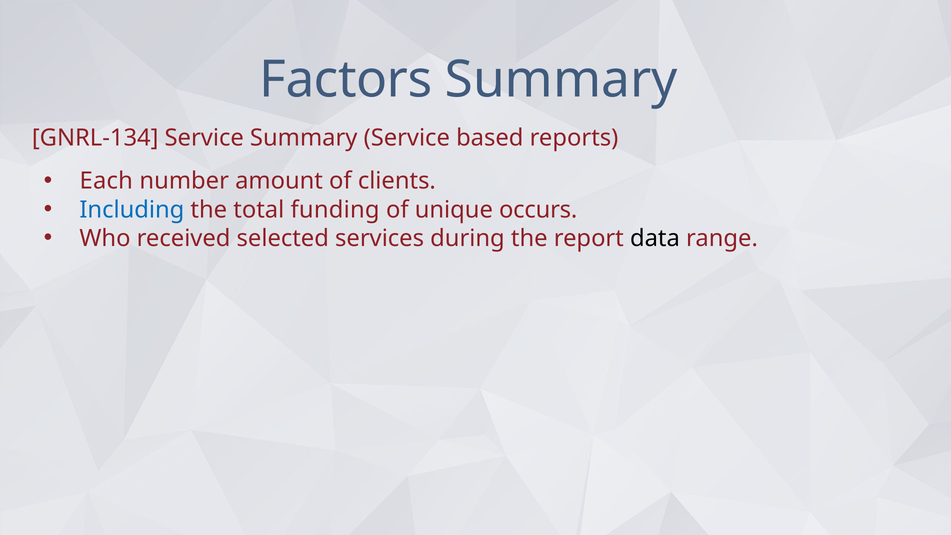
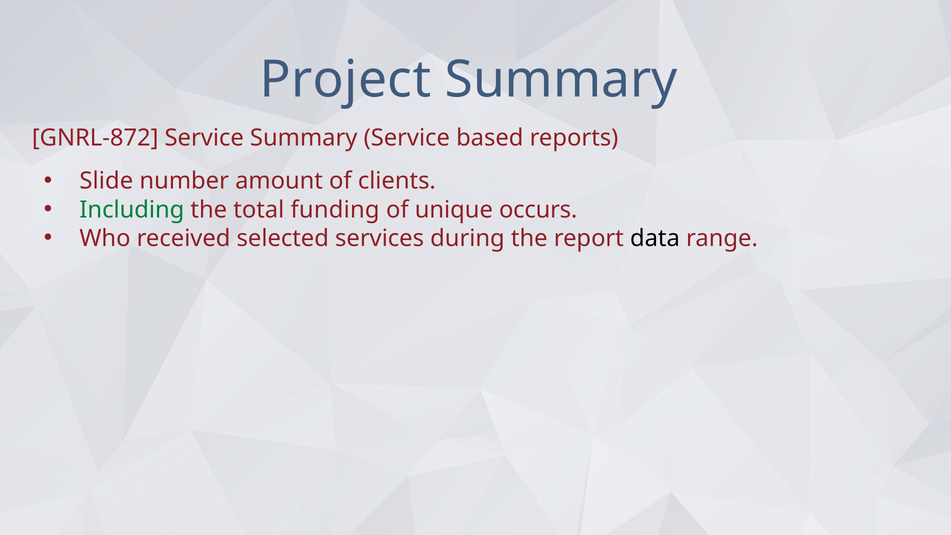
Factors: Factors -> Project
GNRL-134: GNRL-134 -> GNRL-872
Each: Each -> Slide
Including colour: blue -> green
